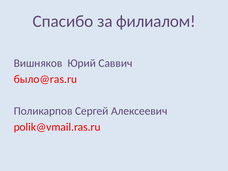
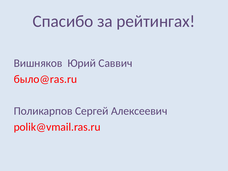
филиалом: филиалом -> рейтингах
